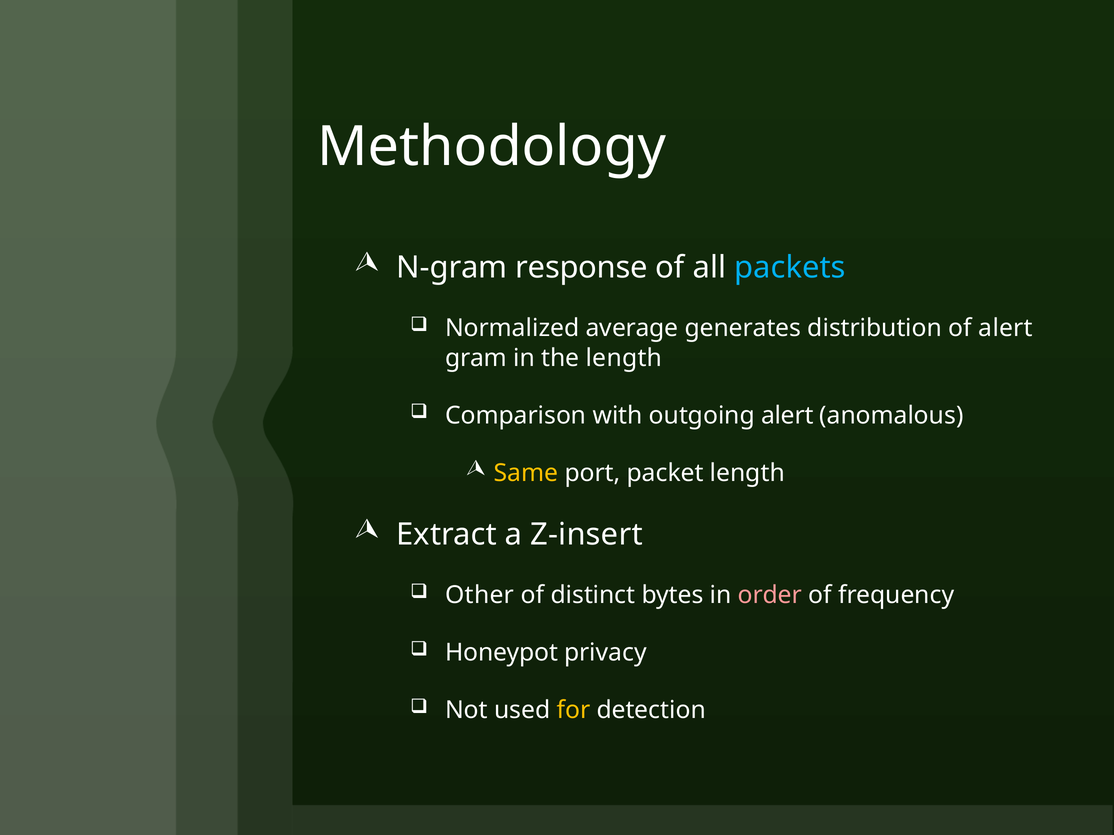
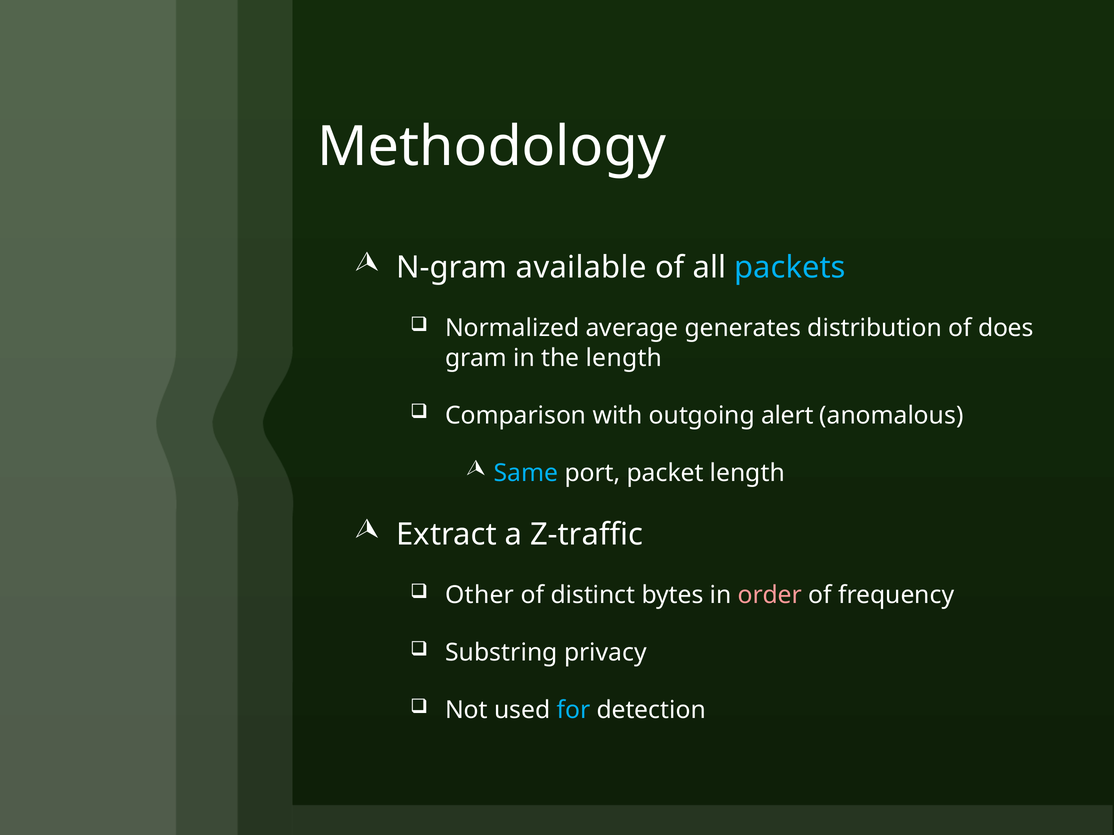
response: response -> available
of alert: alert -> does
Same colour: yellow -> light blue
Z-insert: Z-insert -> Z-traffic
Honeypot: Honeypot -> Substring
for colour: yellow -> light blue
